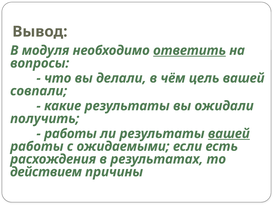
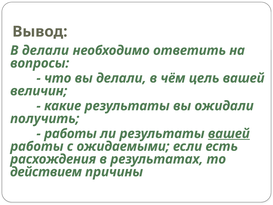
В модуля: модуля -> делали
ответить underline: present -> none
совпали: совпали -> величин
